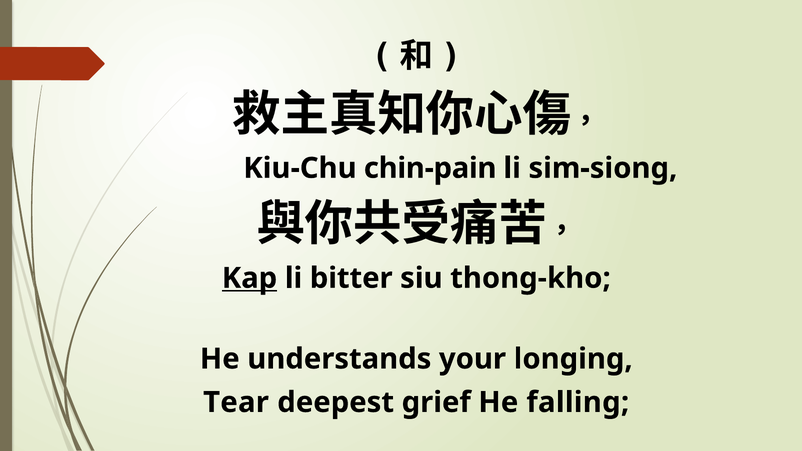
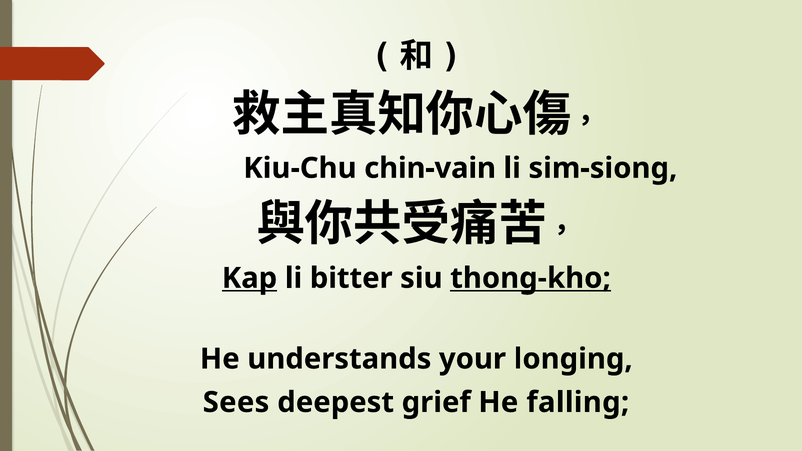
chin-pain: chin-pain -> chin-vain
thong-kho underline: none -> present
Tear: Tear -> Sees
